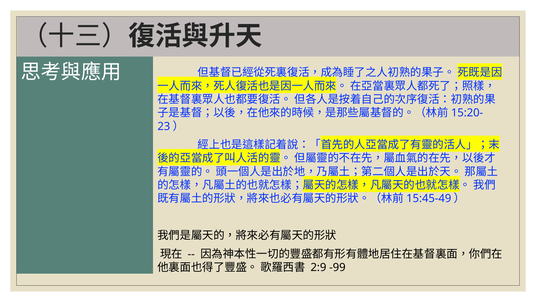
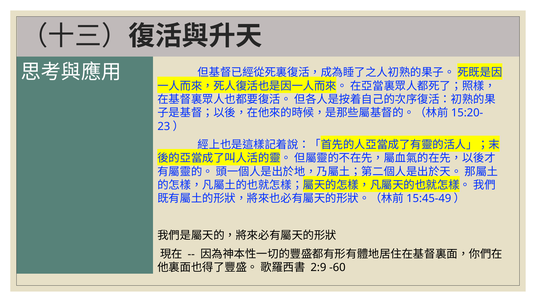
-99: -99 -> -60
